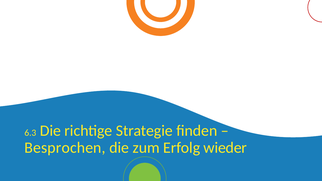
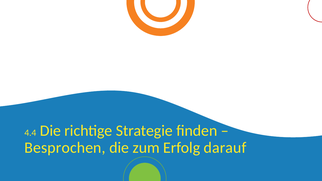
6.3: 6.3 -> 4.4
wieder: wieder -> darauf
